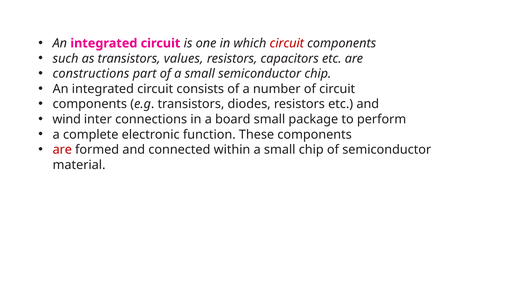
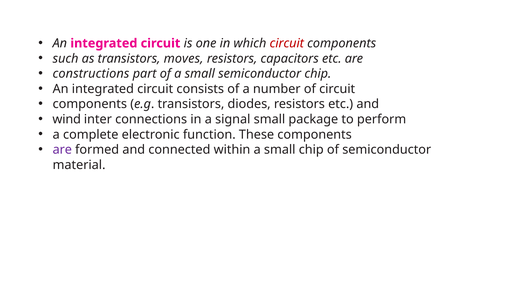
values: values -> moves
board: board -> signal
are at (62, 149) colour: red -> purple
